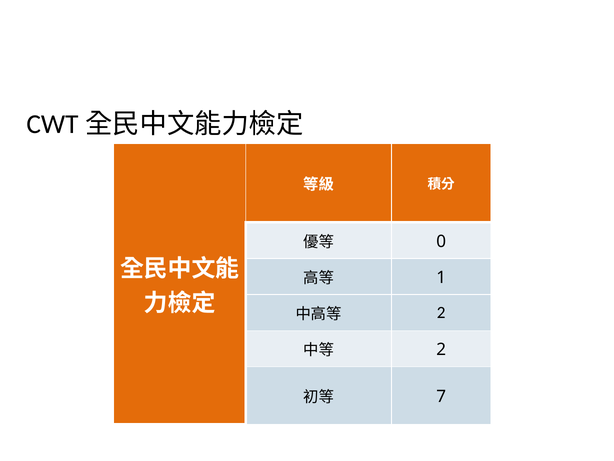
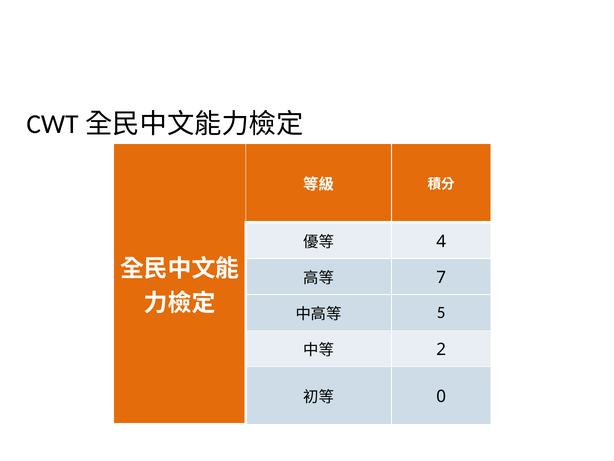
0: 0 -> 4
1: 1 -> 7
2 at (441, 312): 2 -> 5
7: 7 -> 0
